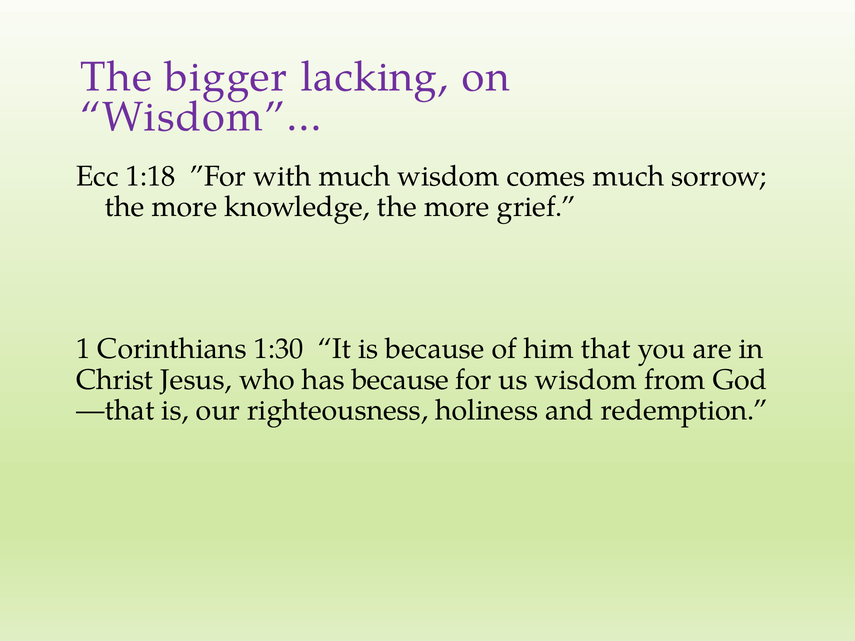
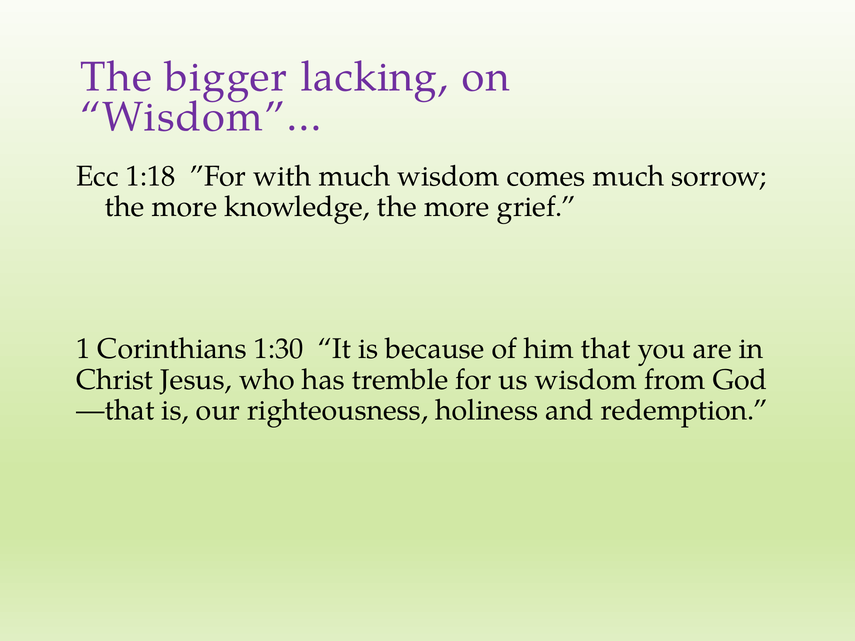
has because: because -> tremble
